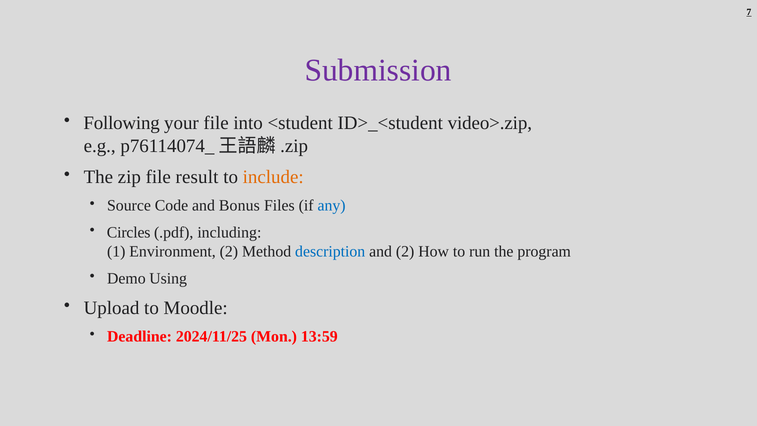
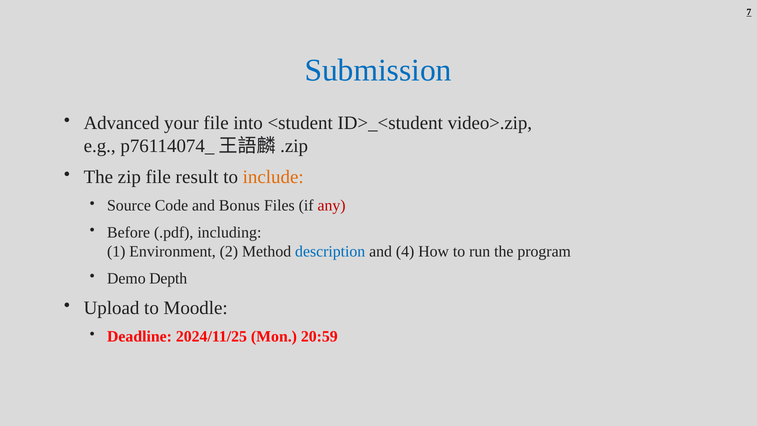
Submission colour: purple -> blue
Following: Following -> Advanced
any colour: blue -> red
Circles: Circles -> Before
and 2: 2 -> 4
Using: Using -> Depth
13:59: 13:59 -> 20:59
